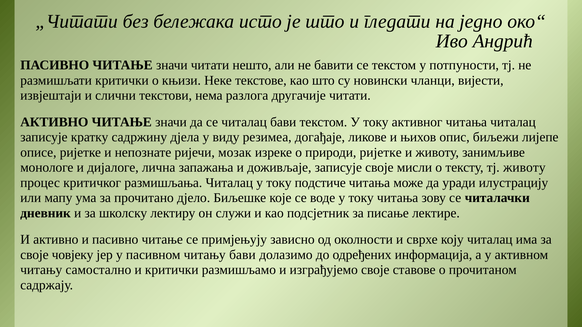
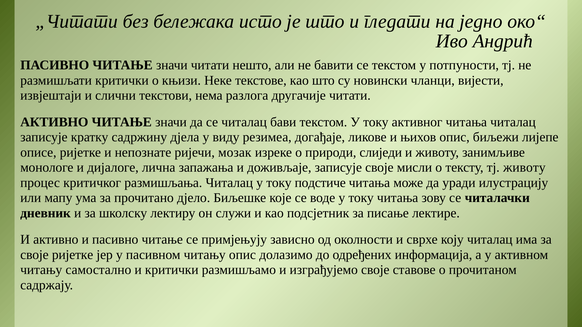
природи ријетке: ријетке -> слиједи
своје човјеку: човјеку -> ријетке
читању бави: бави -> опис
